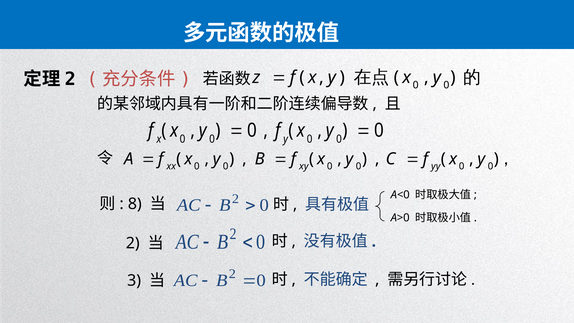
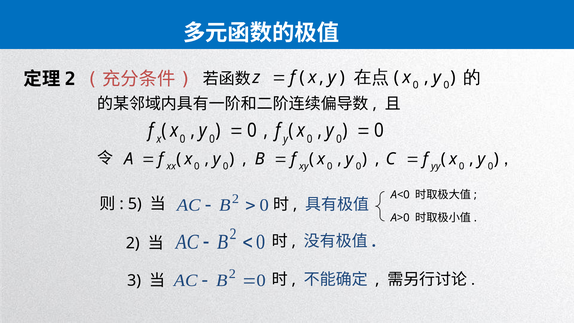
8: 8 -> 5
